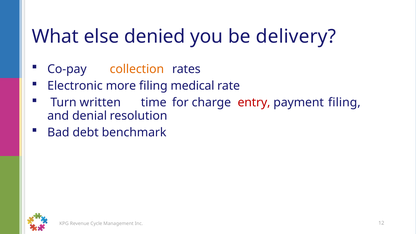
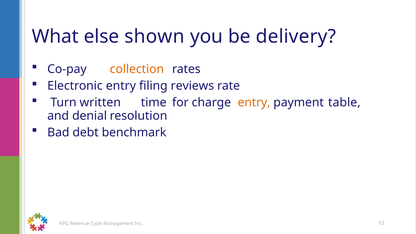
denied: denied -> shown
Electronic more: more -> entry
medical: medical -> reviews
entry at (254, 103) colour: red -> orange
payment filing: filing -> table
